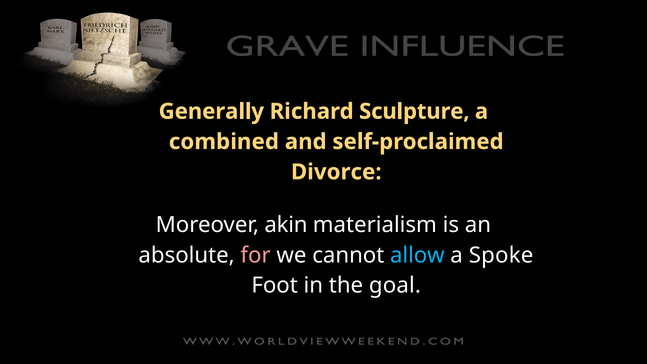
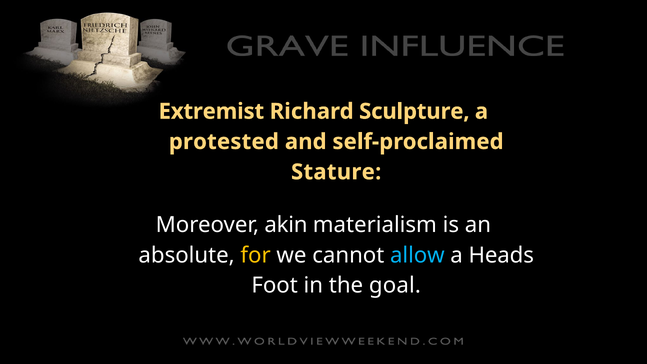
Generally: Generally -> Extremist
combined: combined -> protested
Divorce: Divorce -> Stature
for colour: pink -> yellow
Spoke: Spoke -> Heads
